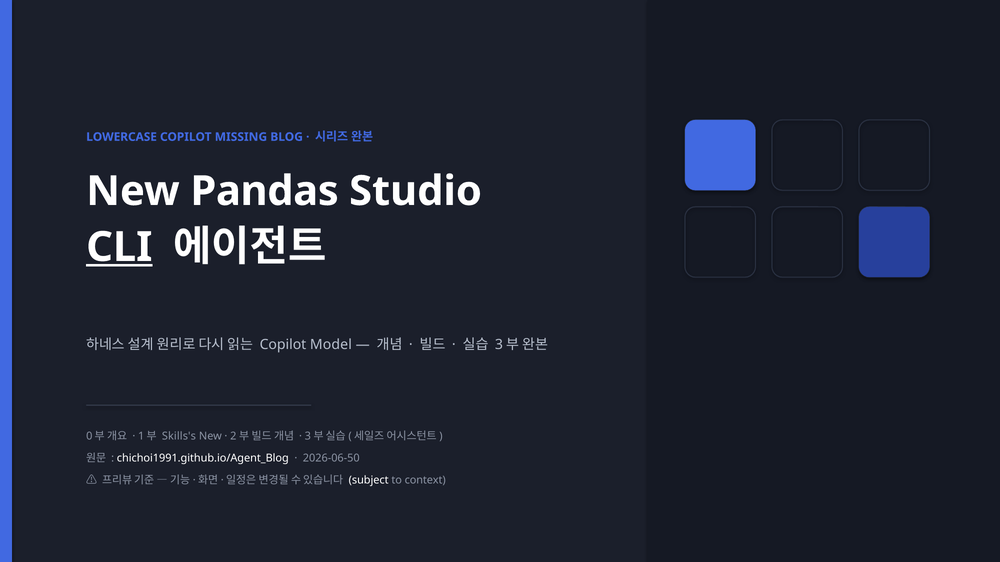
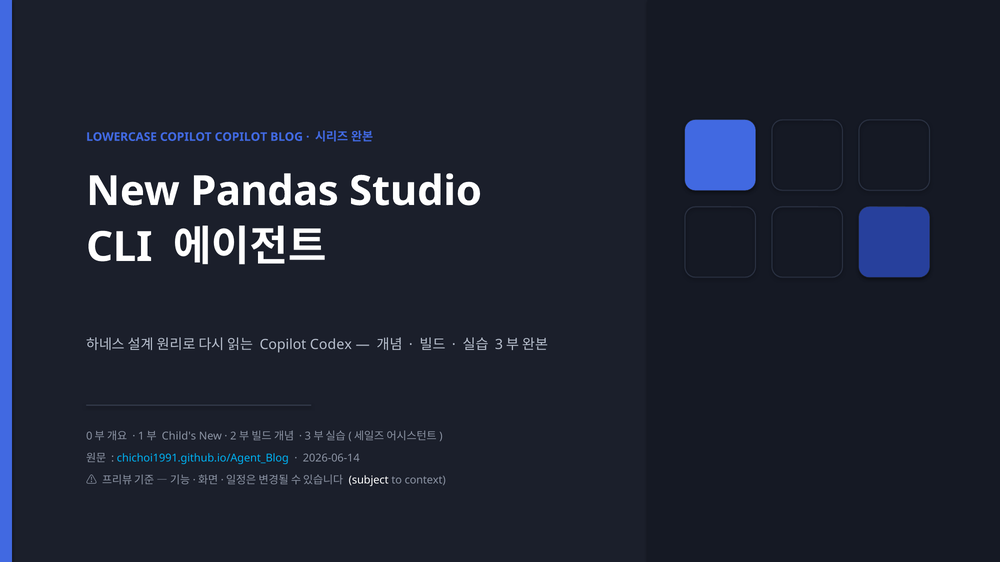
COPILOT MISSING: MISSING -> COPILOT
CLI underline: present -> none
Model: Model -> Codex
Skills's: Skills's -> Child's
chichoi1991.github.io/Agent_Blog colour: white -> light blue
2026-06-50: 2026-06-50 -> 2026-06-14
